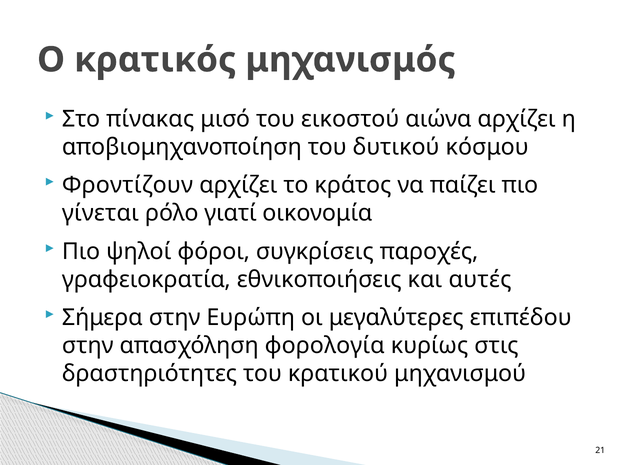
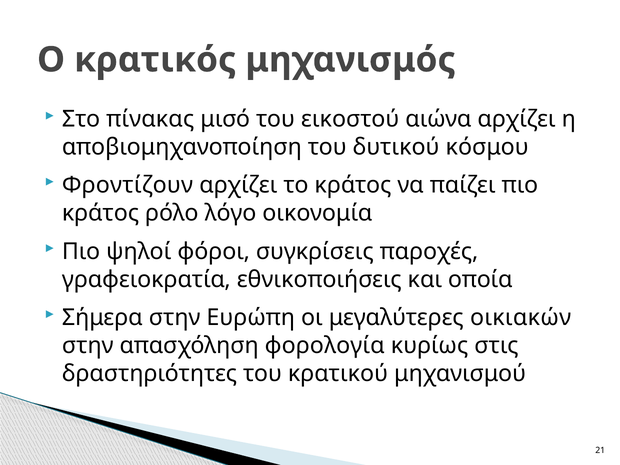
γίνεται at (100, 213): γίνεται -> κράτος
γιατί: γιατί -> λόγο
αυτές: αυτές -> οποία
επιπέδου: επιπέδου -> οικιακών
